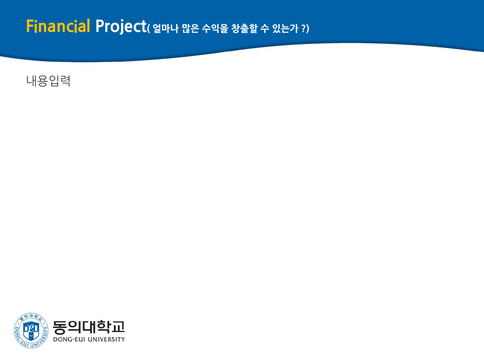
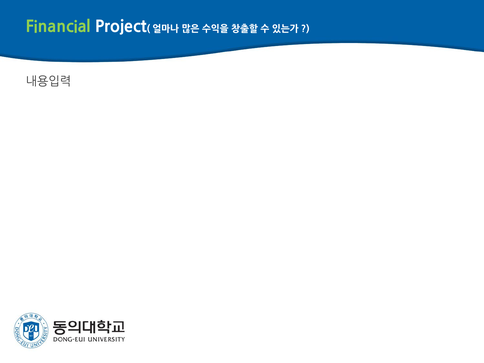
Financial colour: yellow -> light green
